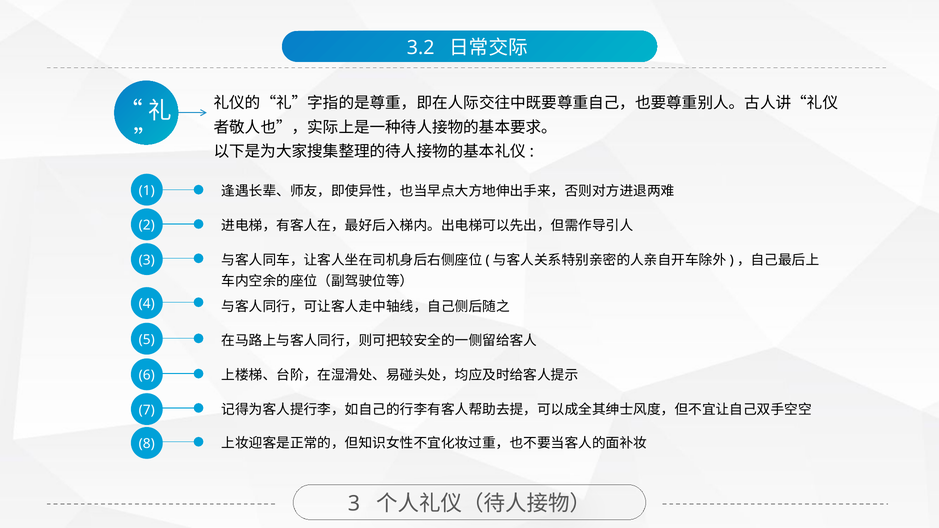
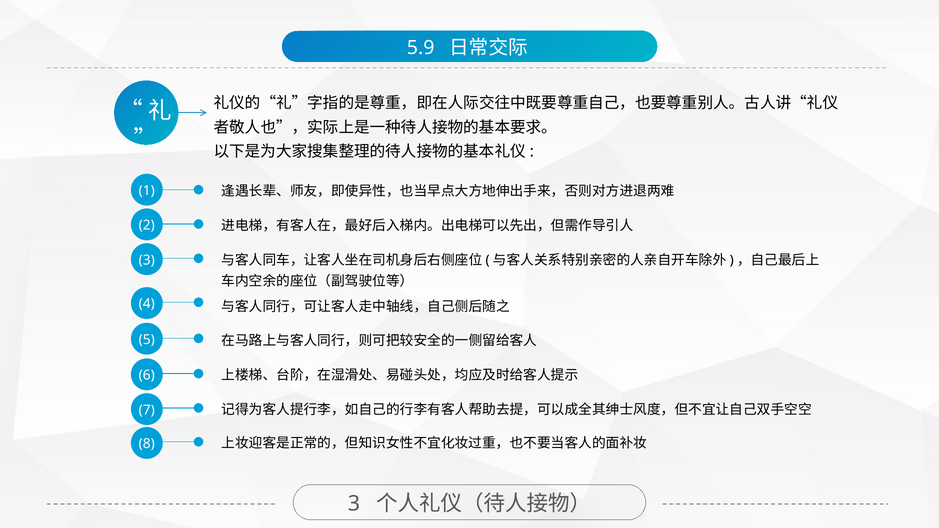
3.2: 3.2 -> 5.9
